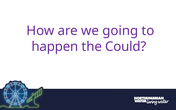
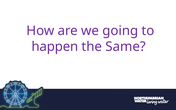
Could: Could -> Same
